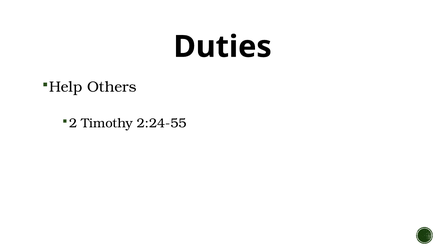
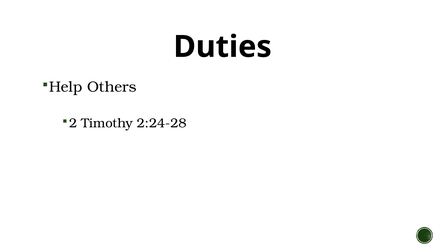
2:24-55: 2:24-55 -> 2:24-28
